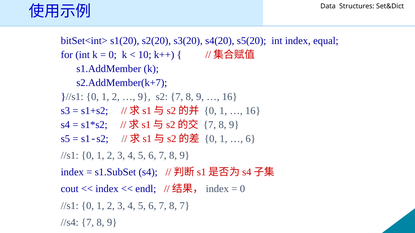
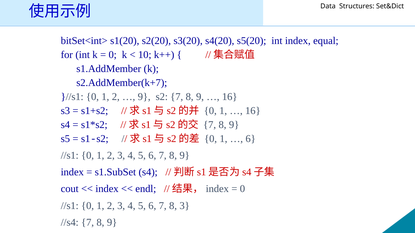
8 7: 7 -> 3
